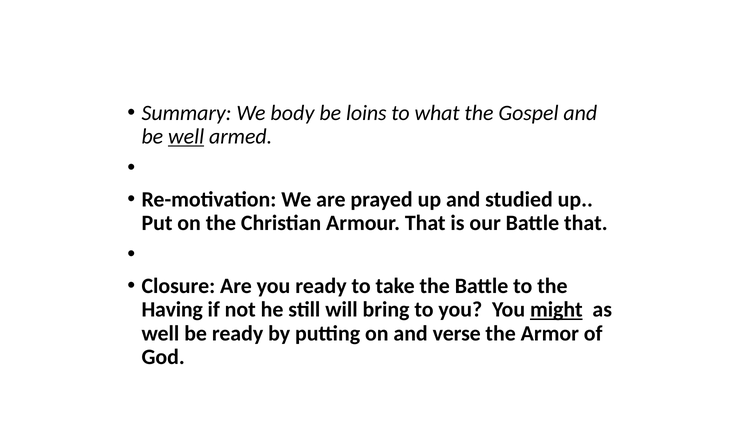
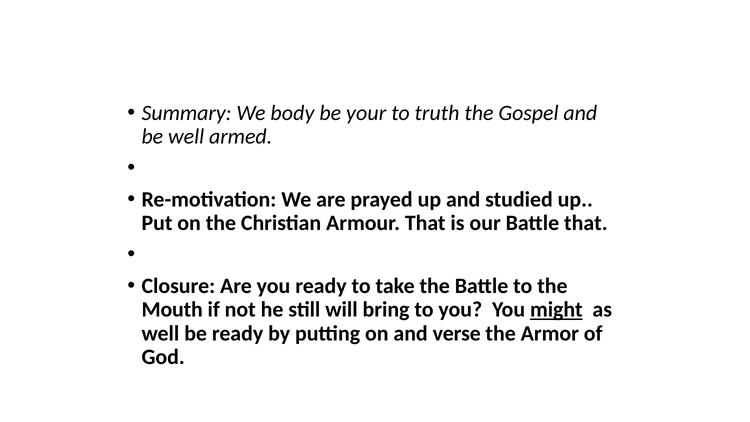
loins: loins -> your
what: what -> truth
well at (186, 137) underline: present -> none
Having: Having -> Mouth
